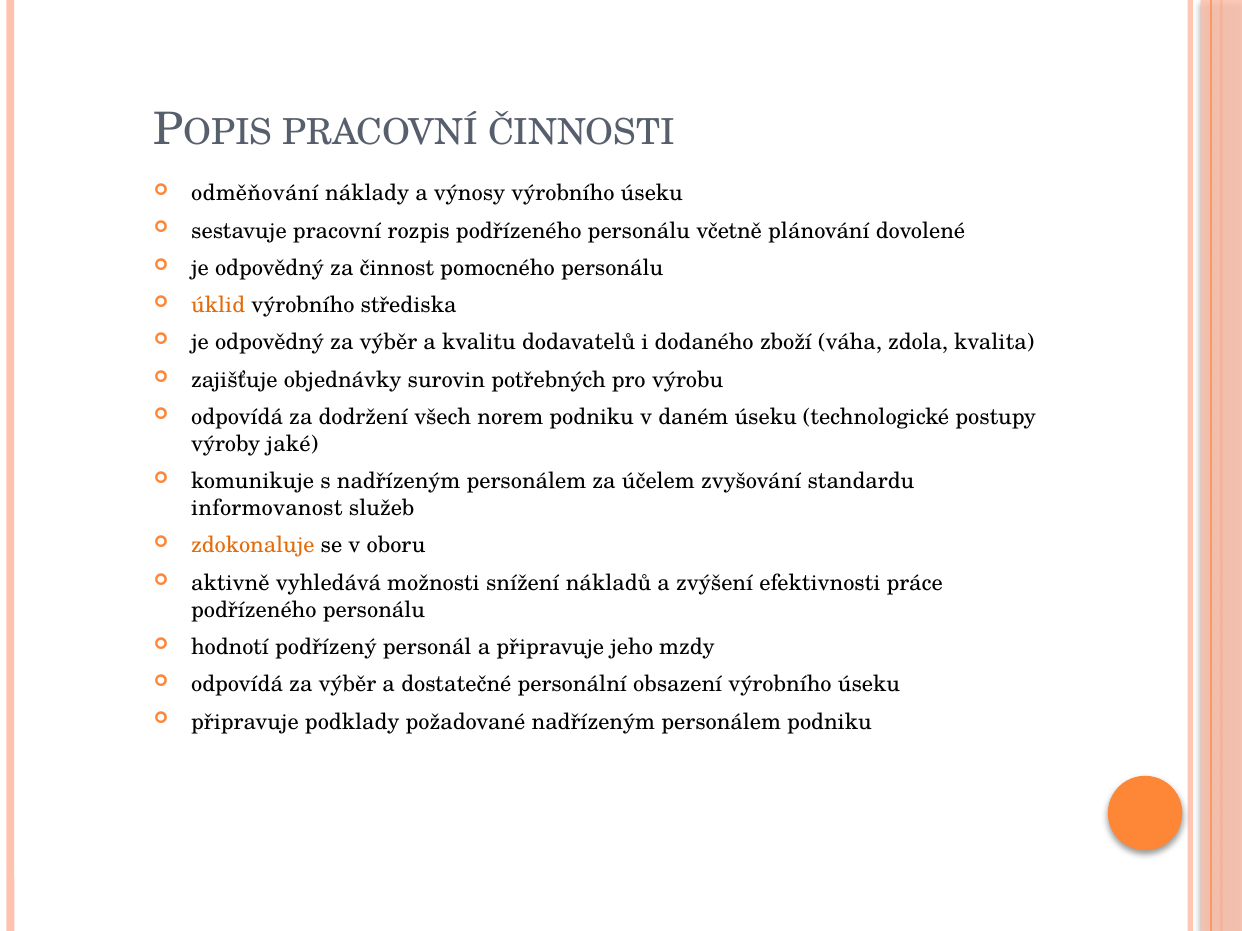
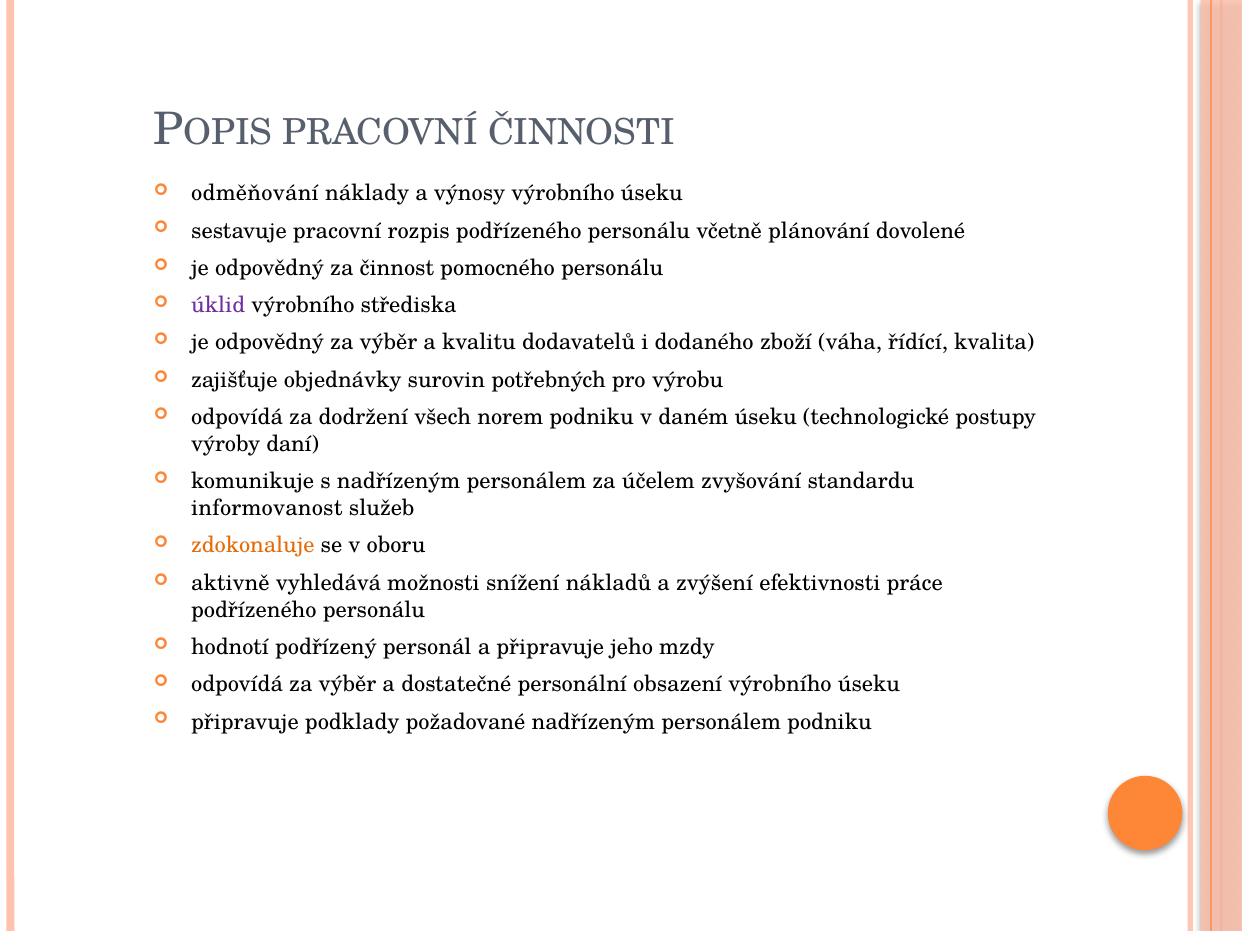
úklid colour: orange -> purple
zdola: zdola -> řídící
jaké: jaké -> daní
